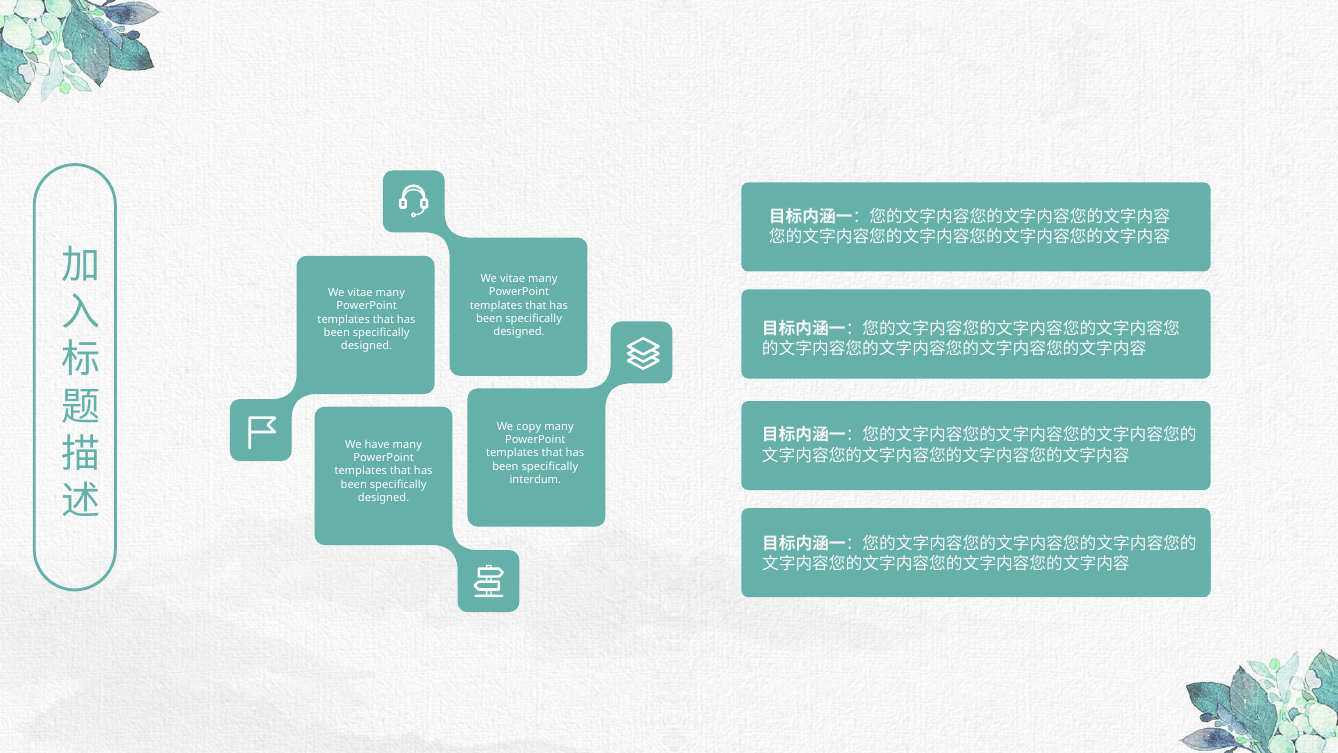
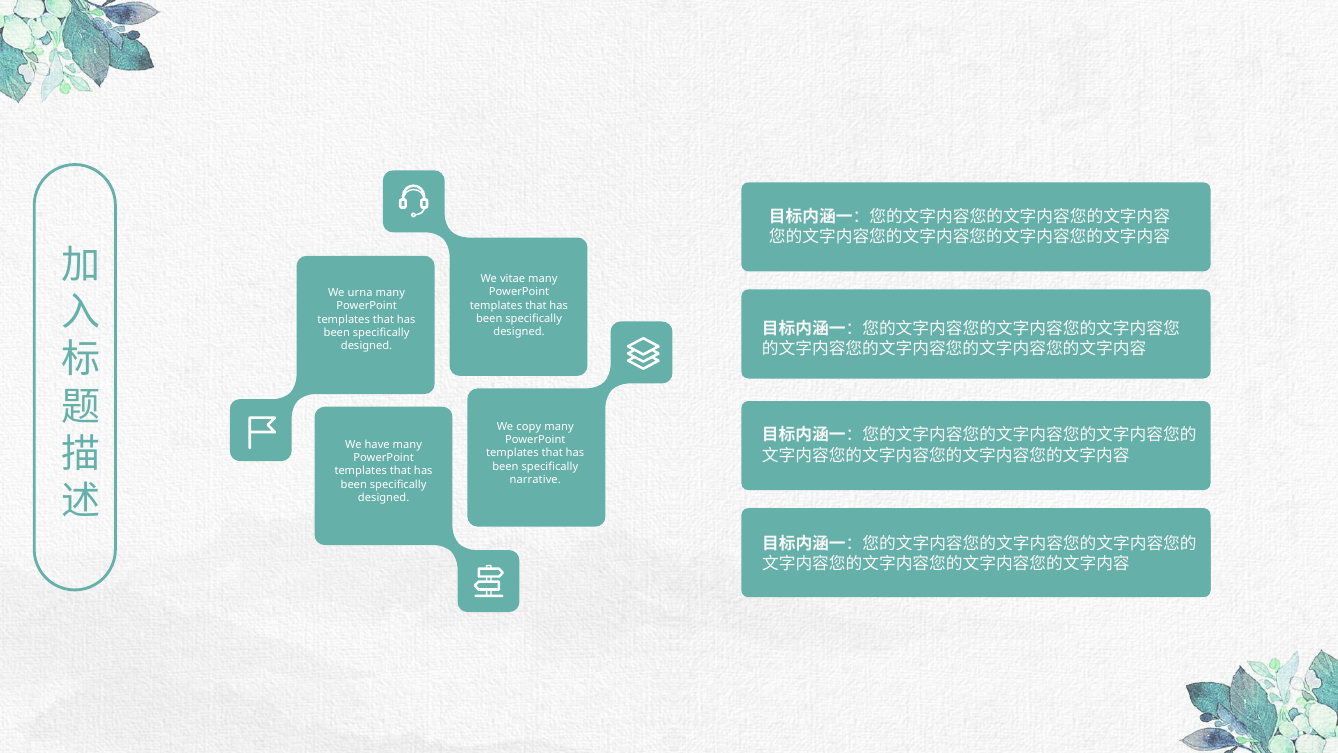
vitae at (360, 293): vitae -> urna
interdum: interdum -> narrative
